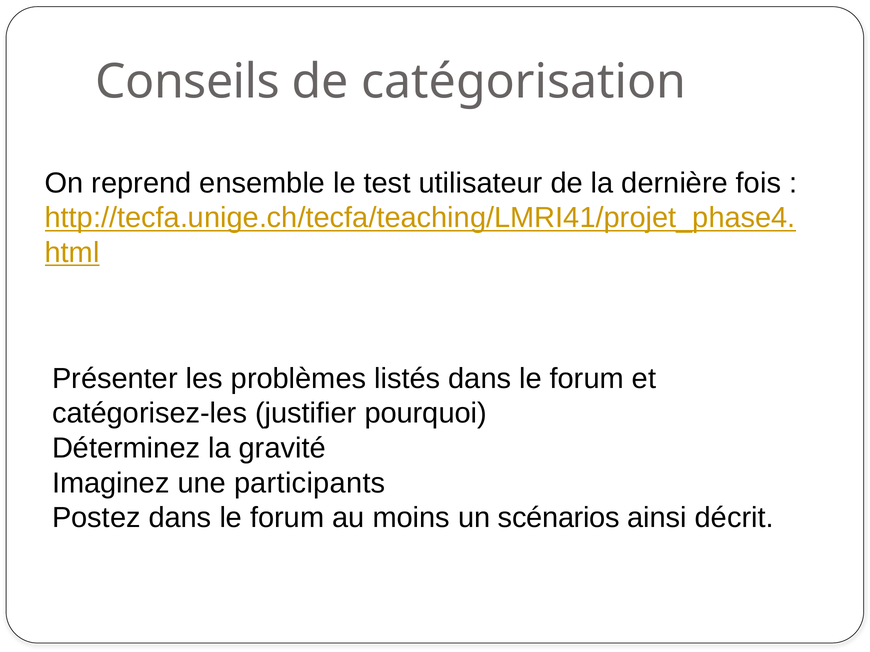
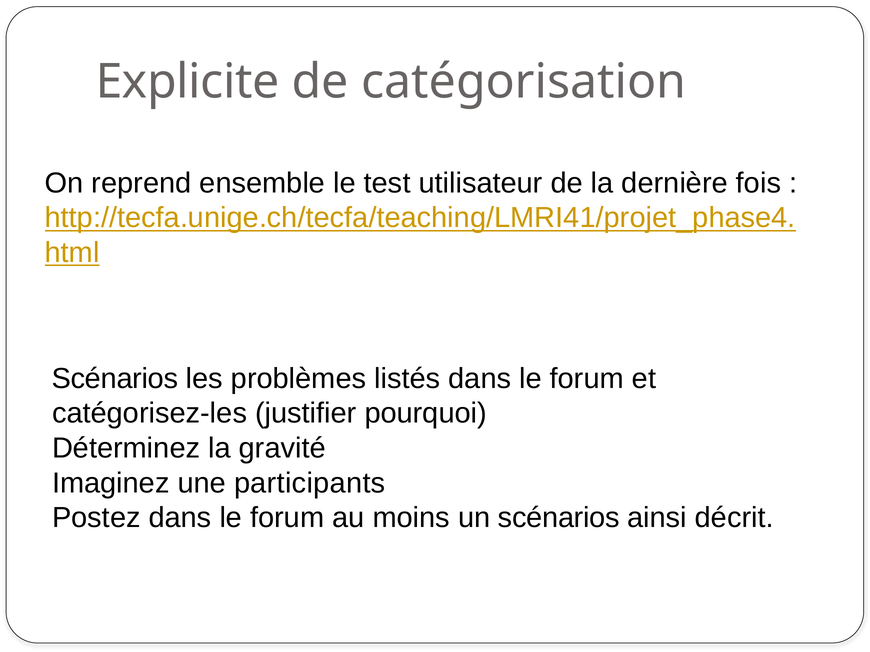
Conseils: Conseils -> Explicite
Présenter at (115, 379): Présenter -> Scénarios
